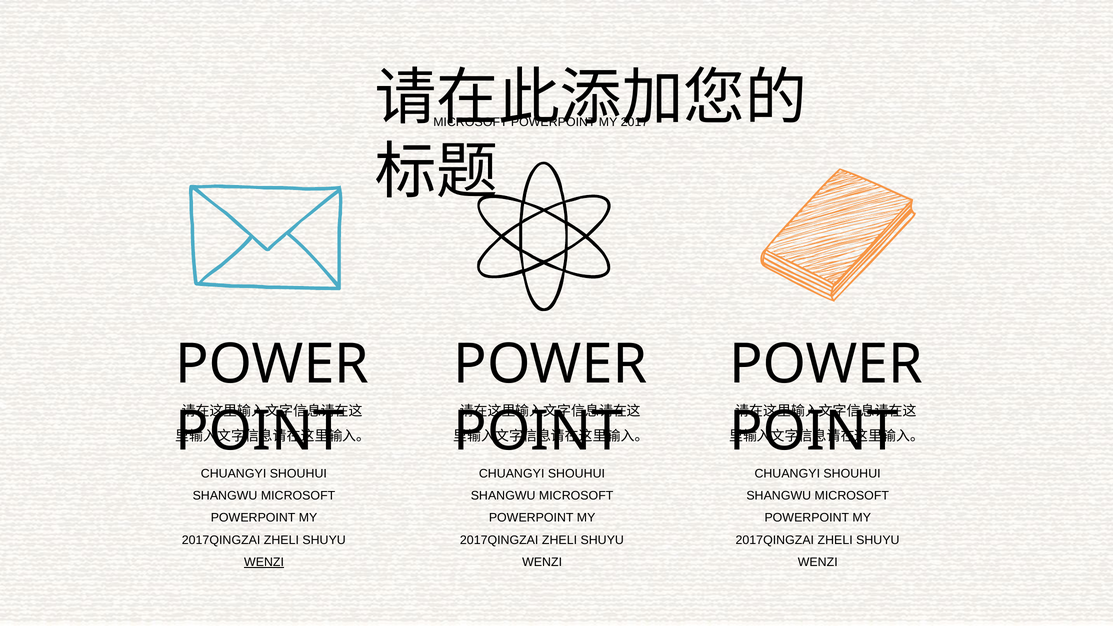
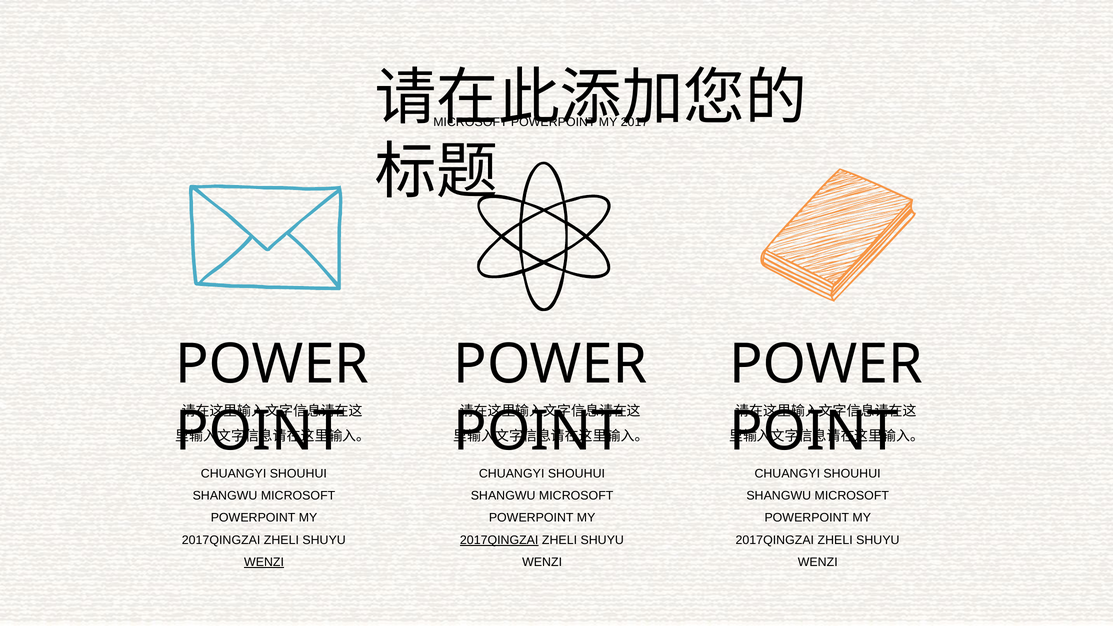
2017QINGZAI at (499, 540) underline: none -> present
